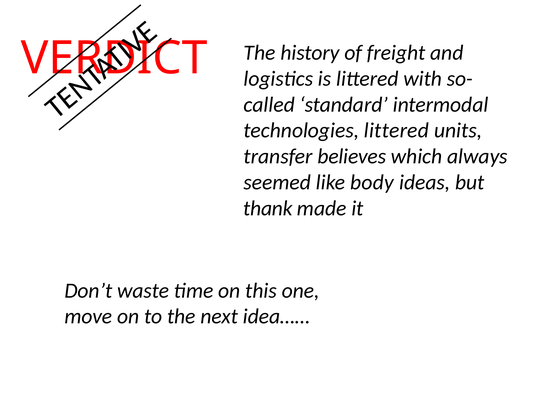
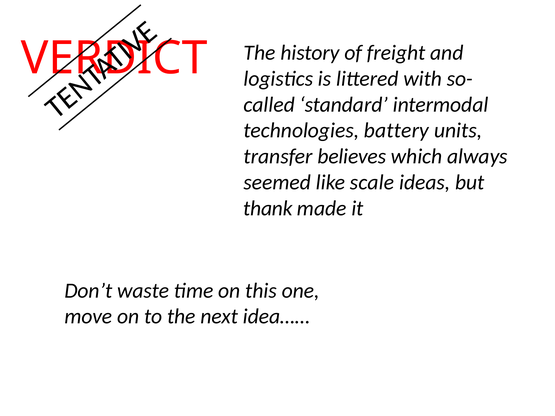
technologies littered: littered -> battery
body: body -> scale
